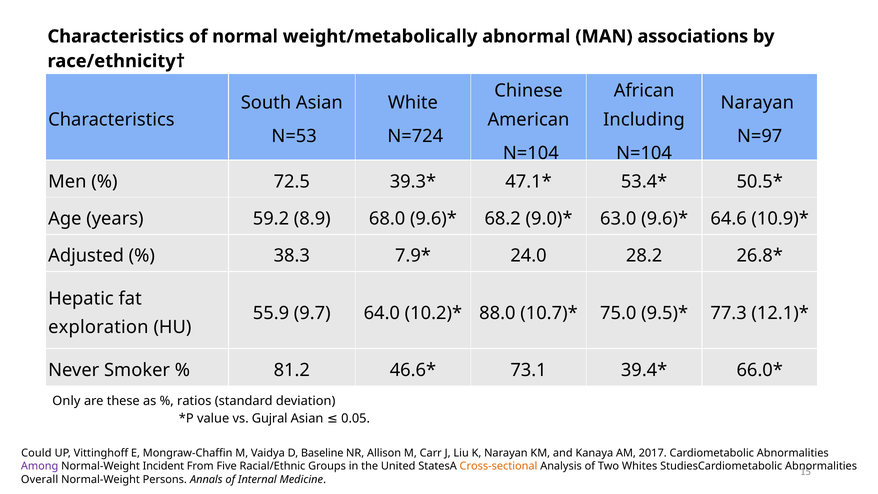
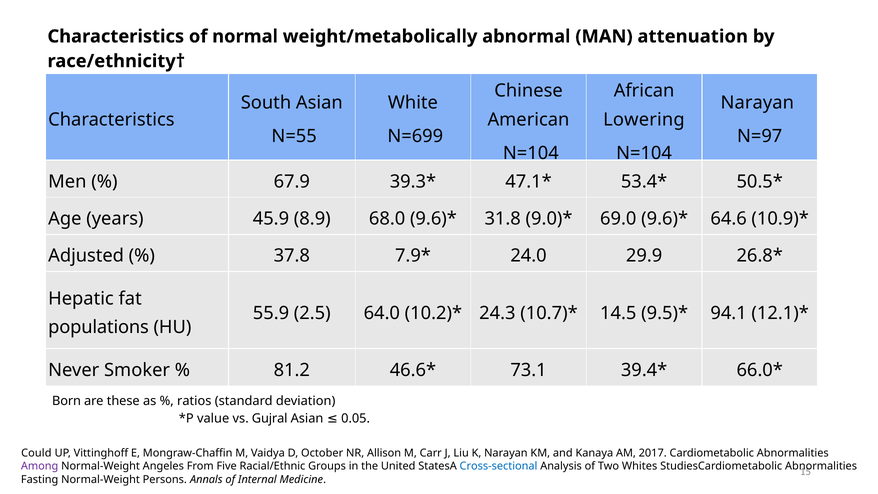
associations: associations -> attenuation
Including: Including -> Lowering
N=53: N=53 -> N=55
N=724: N=724 -> N=699
72.5: 72.5 -> 67.9
59.2: 59.2 -> 45.9
68.2: 68.2 -> 31.8
63.0: 63.0 -> 69.0
38.3: 38.3 -> 37.8
28.2: 28.2 -> 29.9
9.7: 9.7 -> 2.5
88.0: 88.0 -> 24.3
75.0: 75.0 -> 14.5
77.3: 77.3 -> 94.1
exploration: exploration -> populations
Only: Only -> Born
Baseline: Baseline -> October
Incident: Incident -> Angeles
Cross-sectional colour: orange -> blue
Overall: Overall -> Fasting
